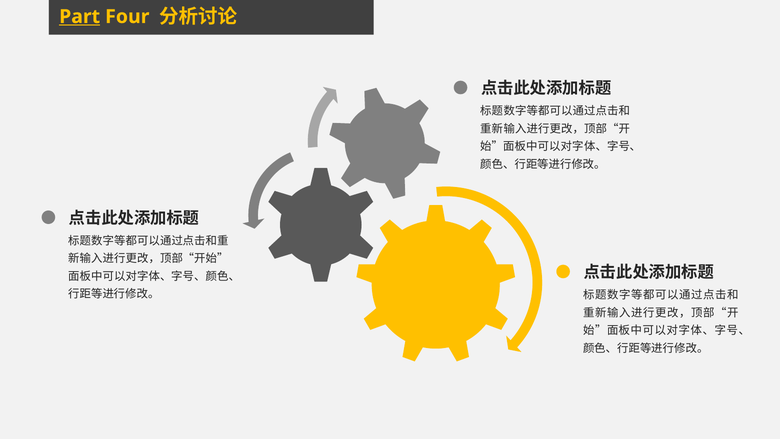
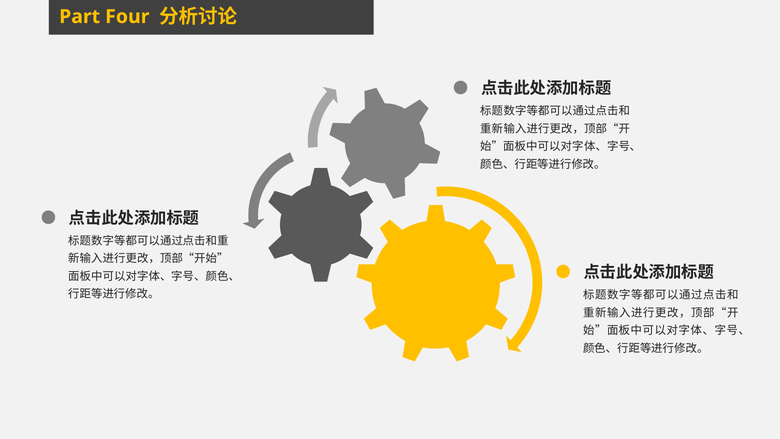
Part underline: present -> none
